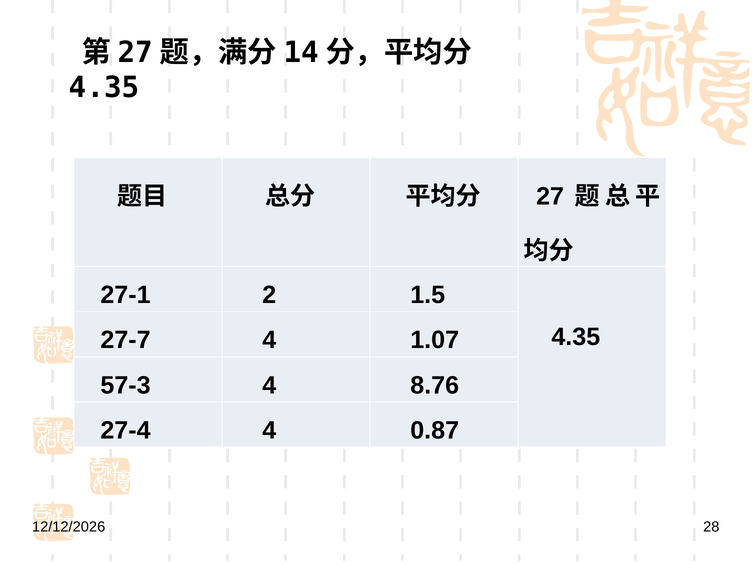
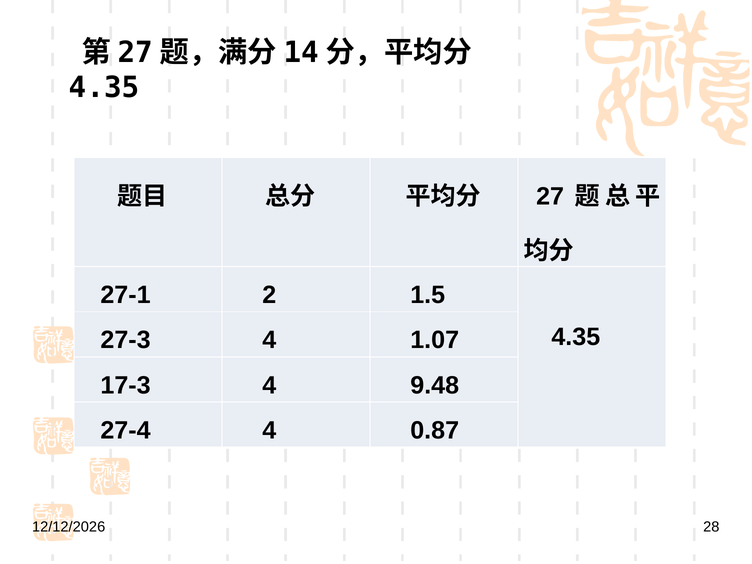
27-7: 27-7 -> 27-3
57-3: 57-3 -> 17-3
8.76: 8.76 -> 9.48
